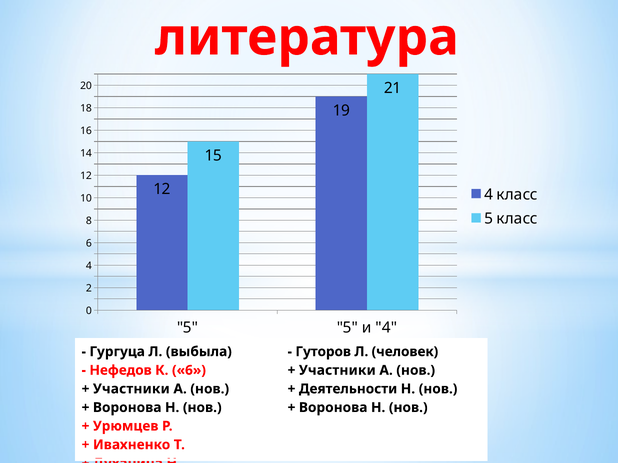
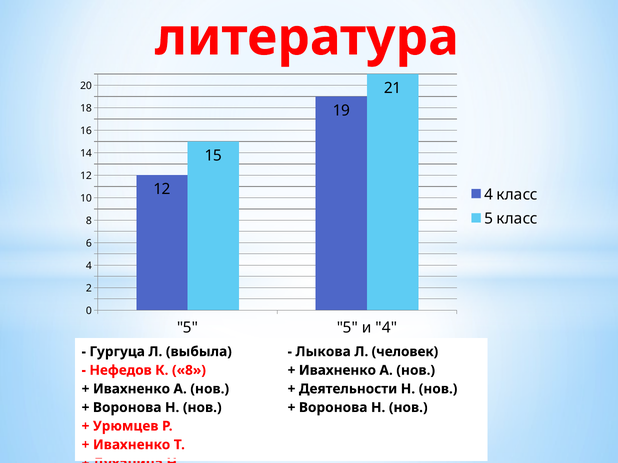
Гуторов: Гуторов -> Лыкова
К 6: 6 -> 8
Участники at (337, 371): Участники -> Ивахненко
Участники at (131, 389): Участники -> Ивахненко
